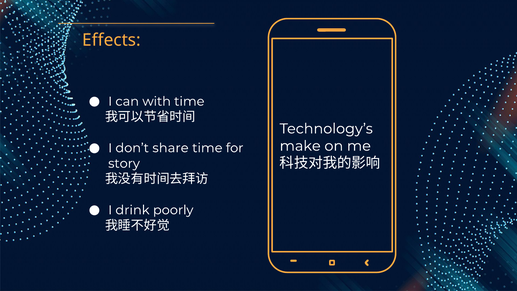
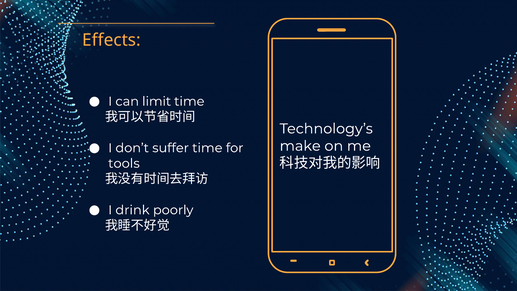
with: with -> limit
share: share -> suffer
story: story -> tools
